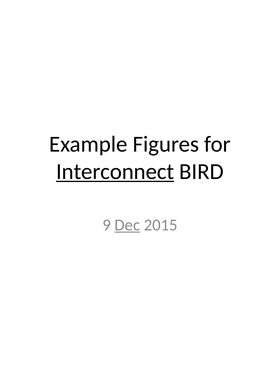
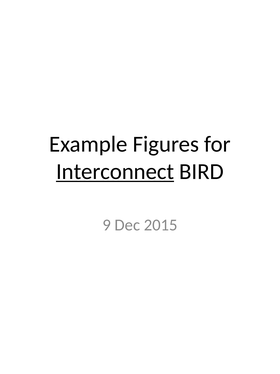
Dec underline: present -> none
